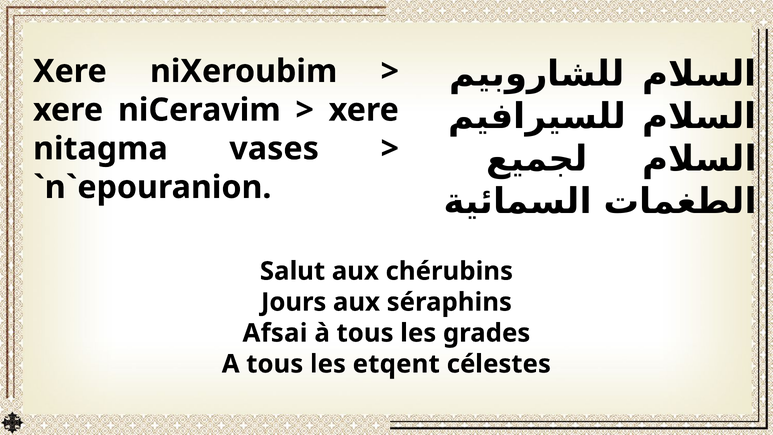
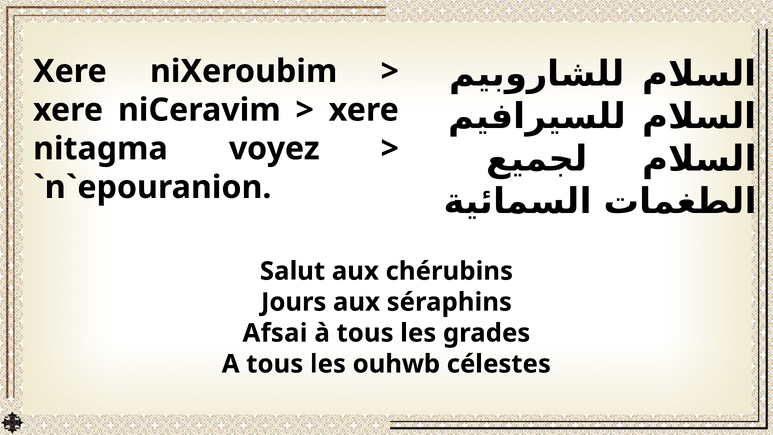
vases: vases -> voyez
etqent: etqent -> ouhwb
